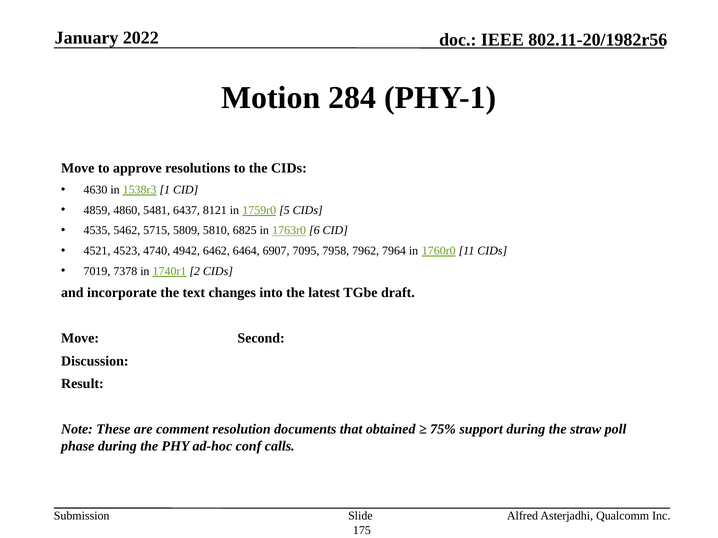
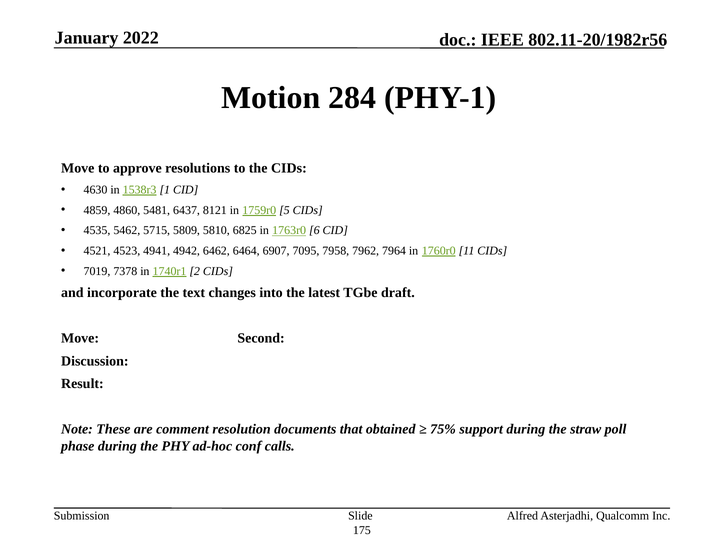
4740: 4740 -> 4941
